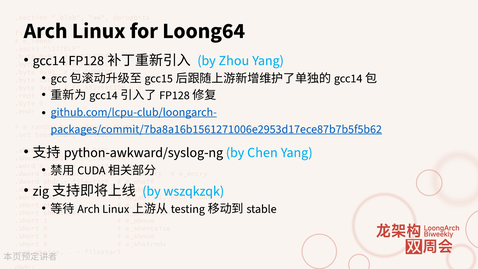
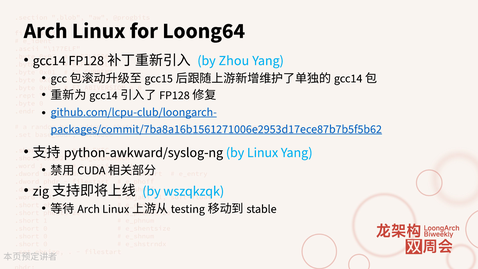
by Chen: Chen -> Linux
